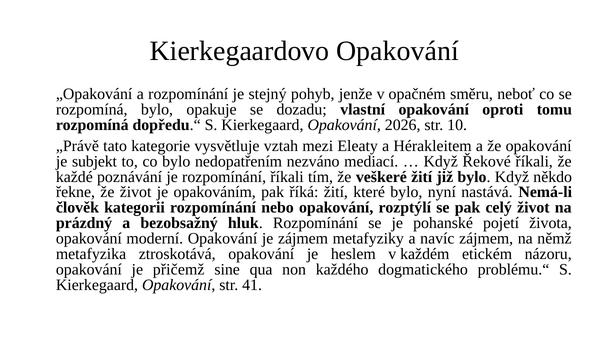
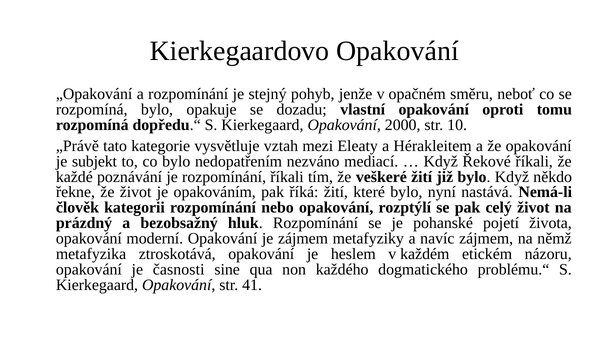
2026: 2026 -> 2000
přičemž: přičemž -> časnosti
